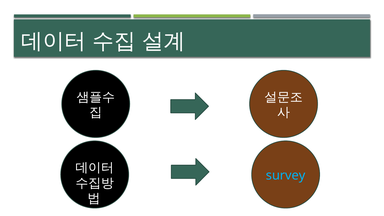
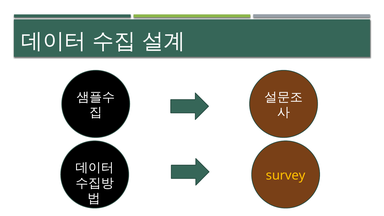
survey colour: light blue -> yellow
